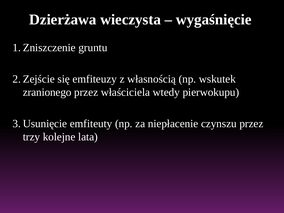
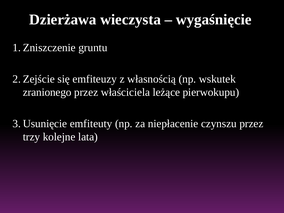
wtedy: wtedy -> leżące
